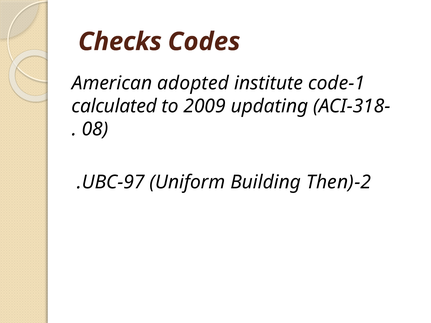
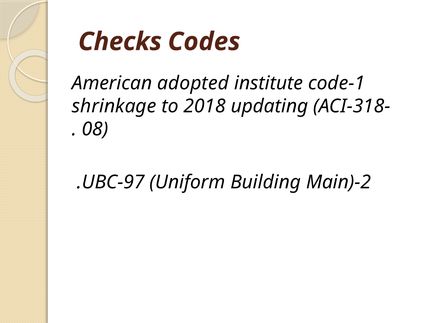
calculated: calculated -> shrinkage
2009: 2009 -> 2018
Then: Then -> Main
